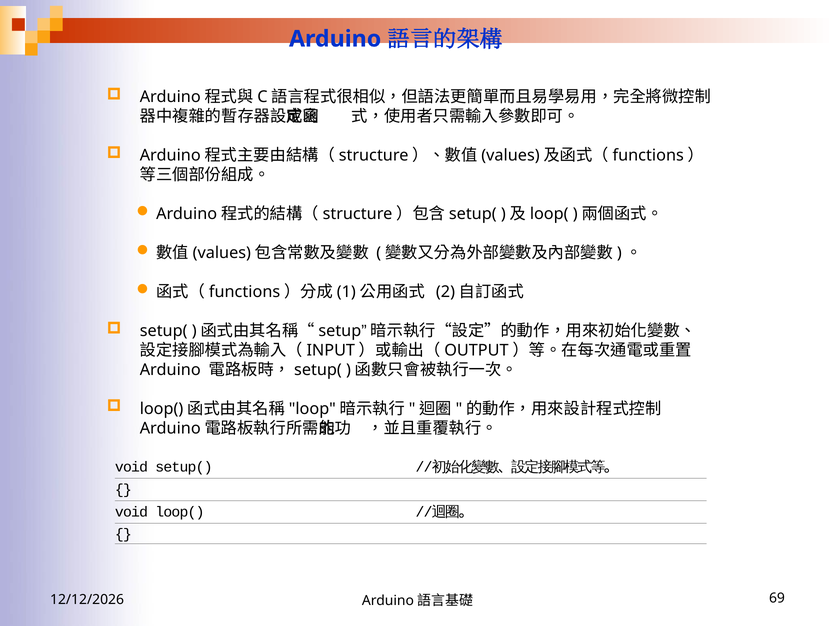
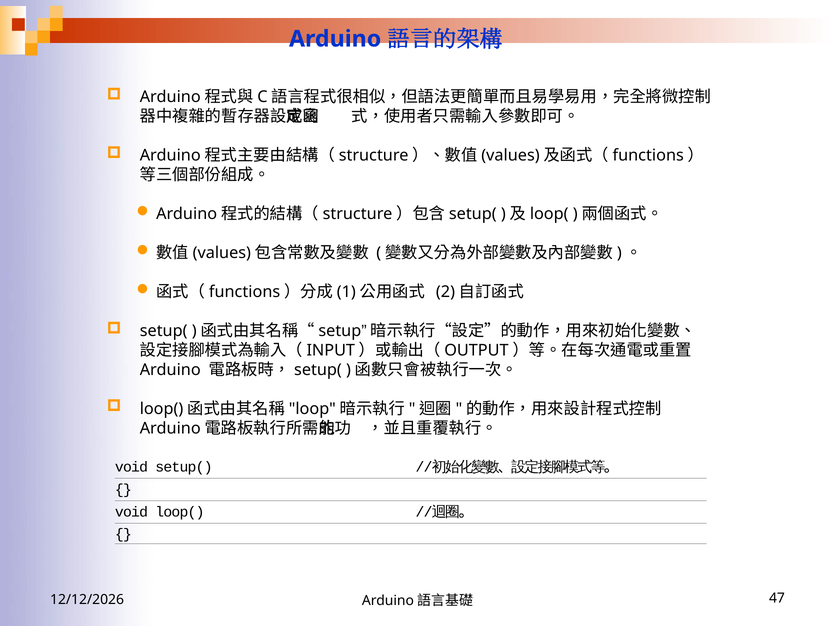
69: 69 -> 47
